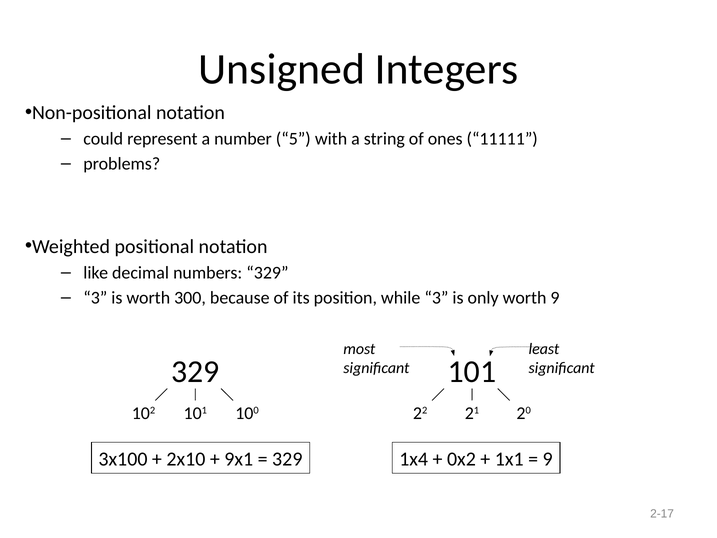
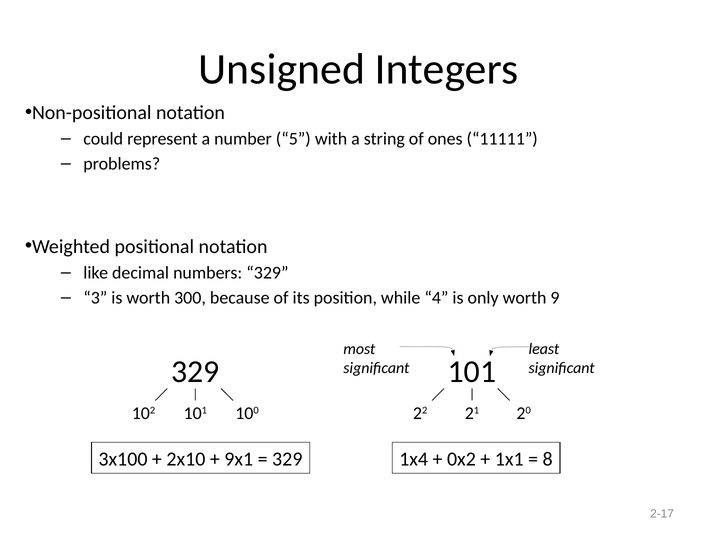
while 3: 3 -> 4
9 at (548, 459): 9 -> 8
